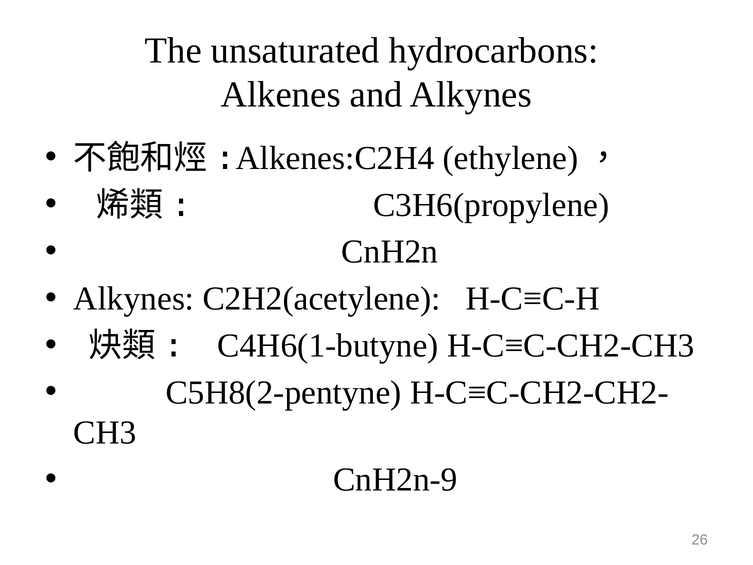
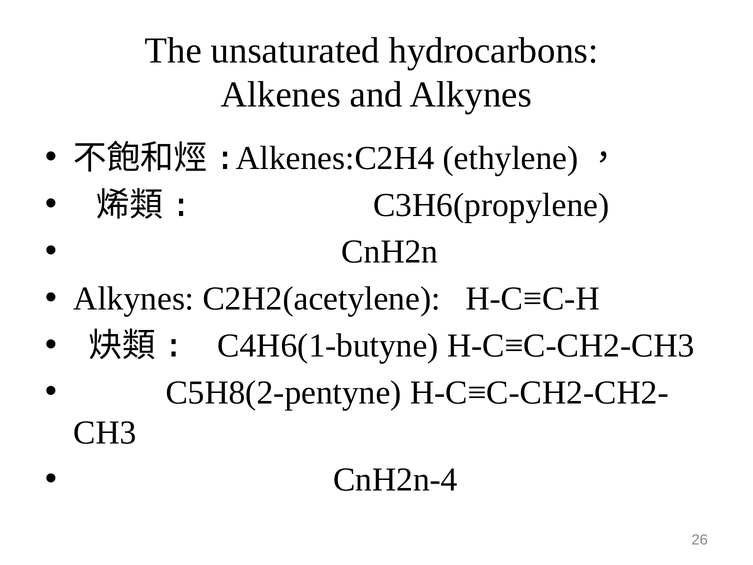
CnH2n-9: CnH2n-9 -> CnH2n-4
